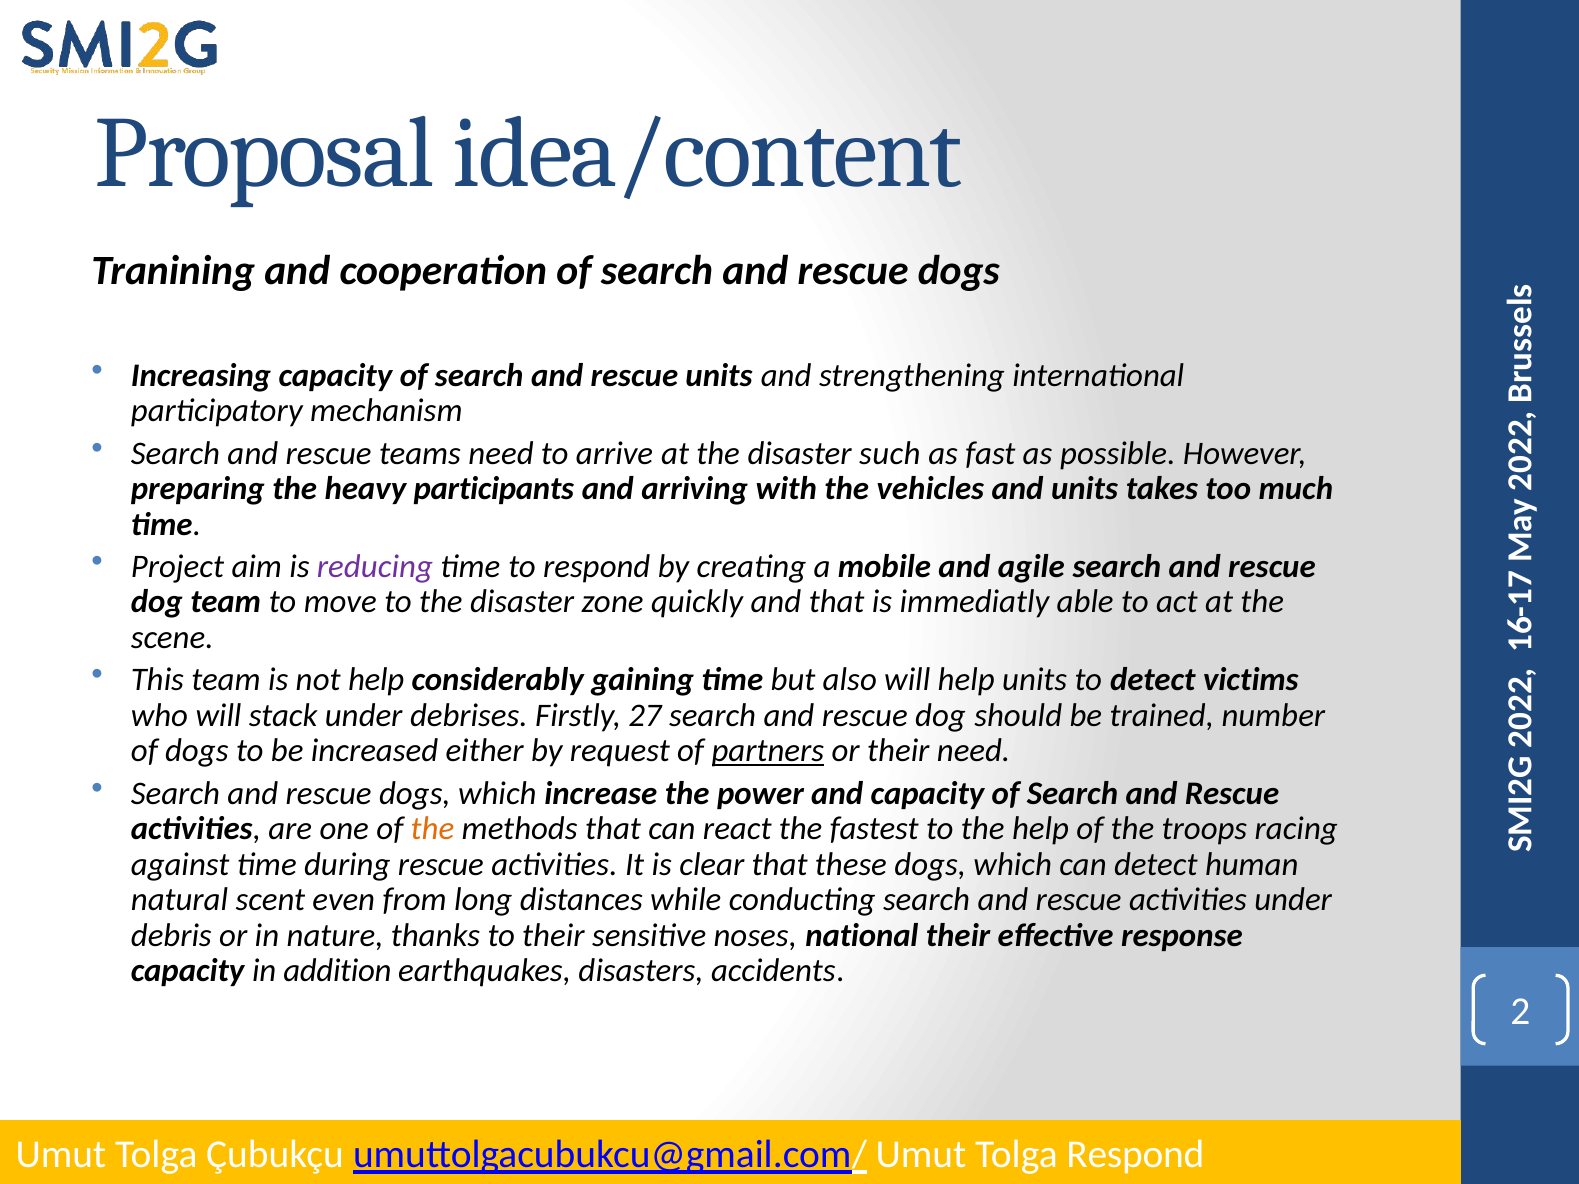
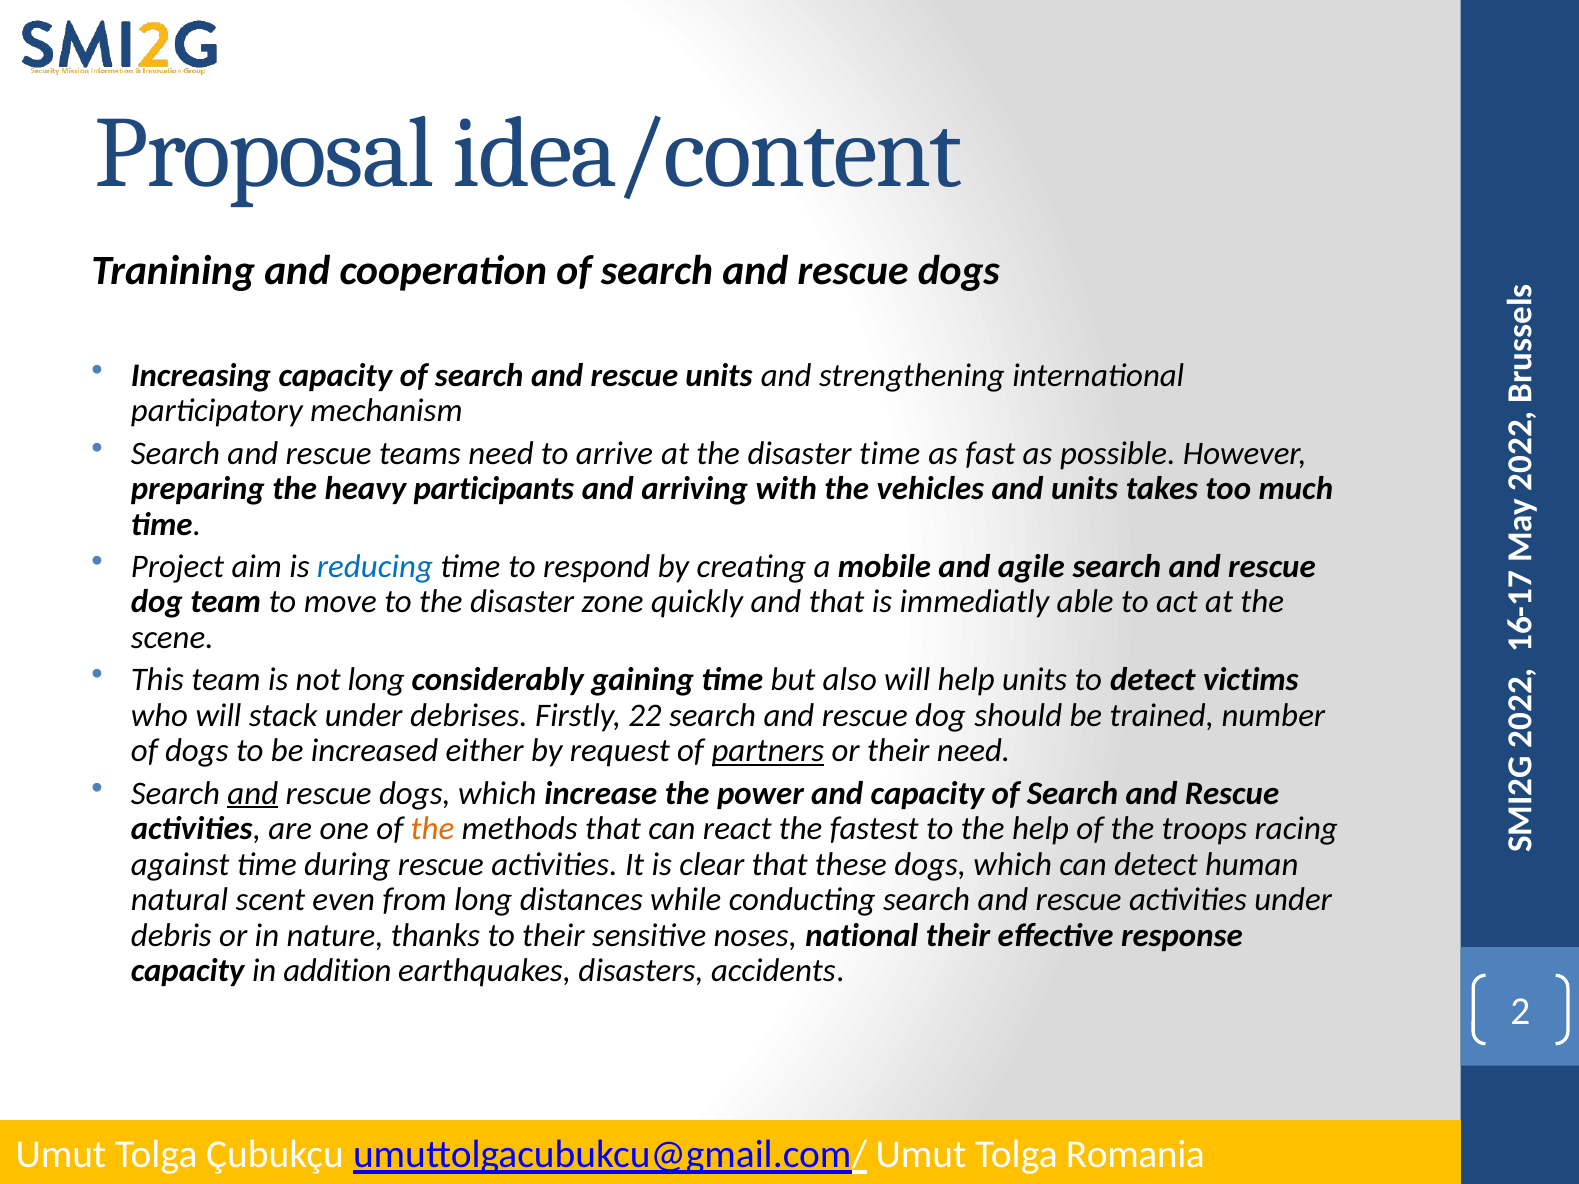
disaster such: such -> time
reducing colour: purple -> blue
not help: help -> long
27: 27 -> 22
and at (253, 793) underline: none -> present
Tolga Respond: Respond -> Romania
